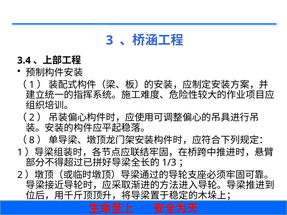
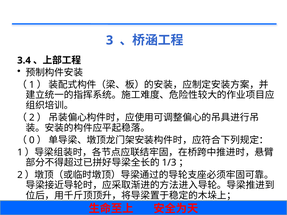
8: 8 -> 0
